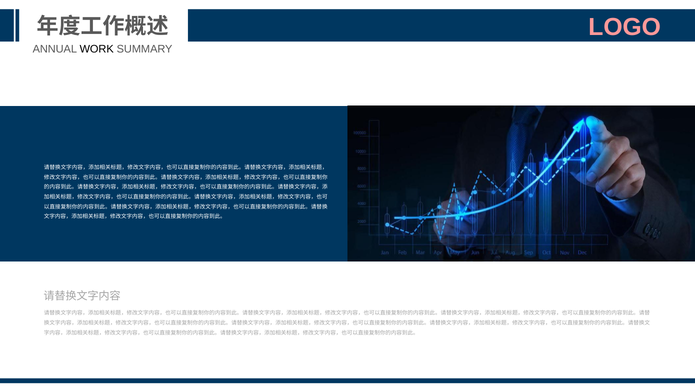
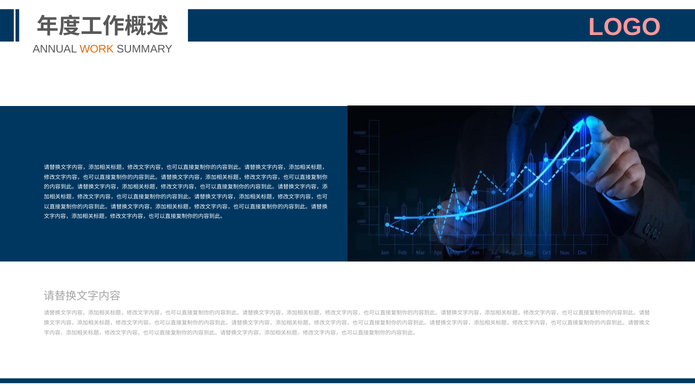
WORK colour: black -> orange
